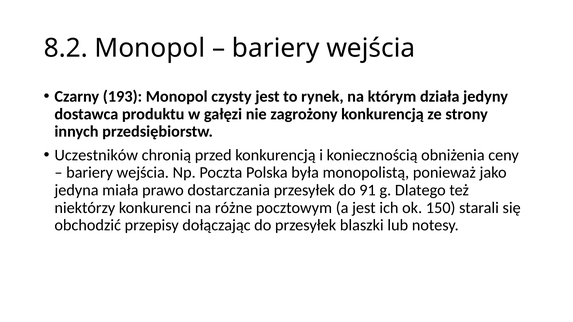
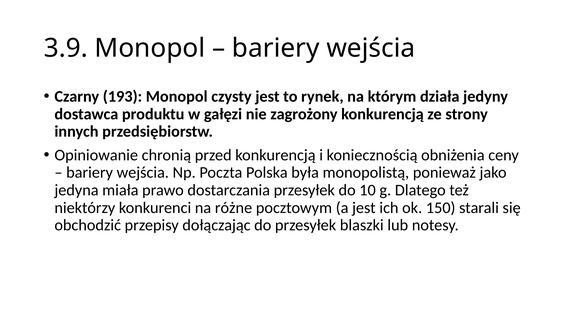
8.2: 8.2 -> 3.9
Uczestników: Uczestników -> Opiniowanie
91: 91 -> 10
